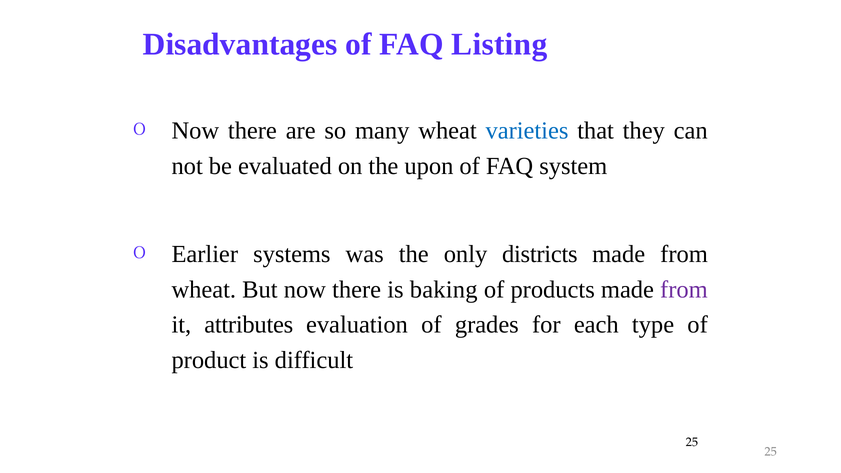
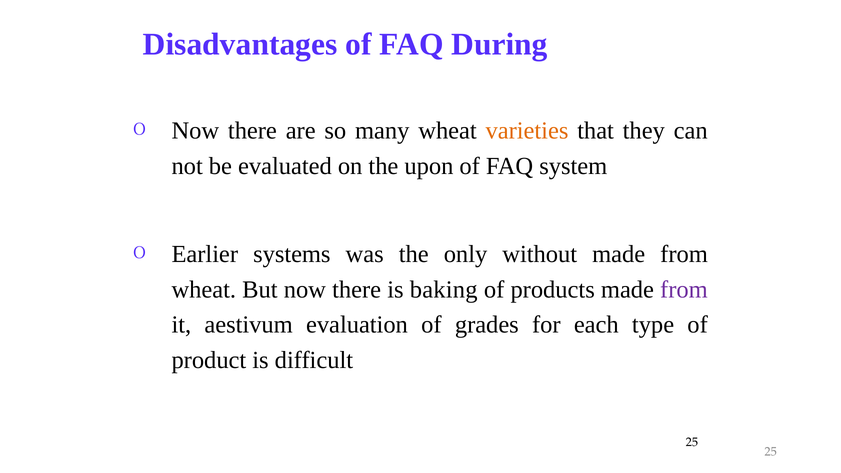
Listing: Listing -> During
varieties colour: blue -> orange
districts: districts -> without
attributes: attributes -> aestivum
